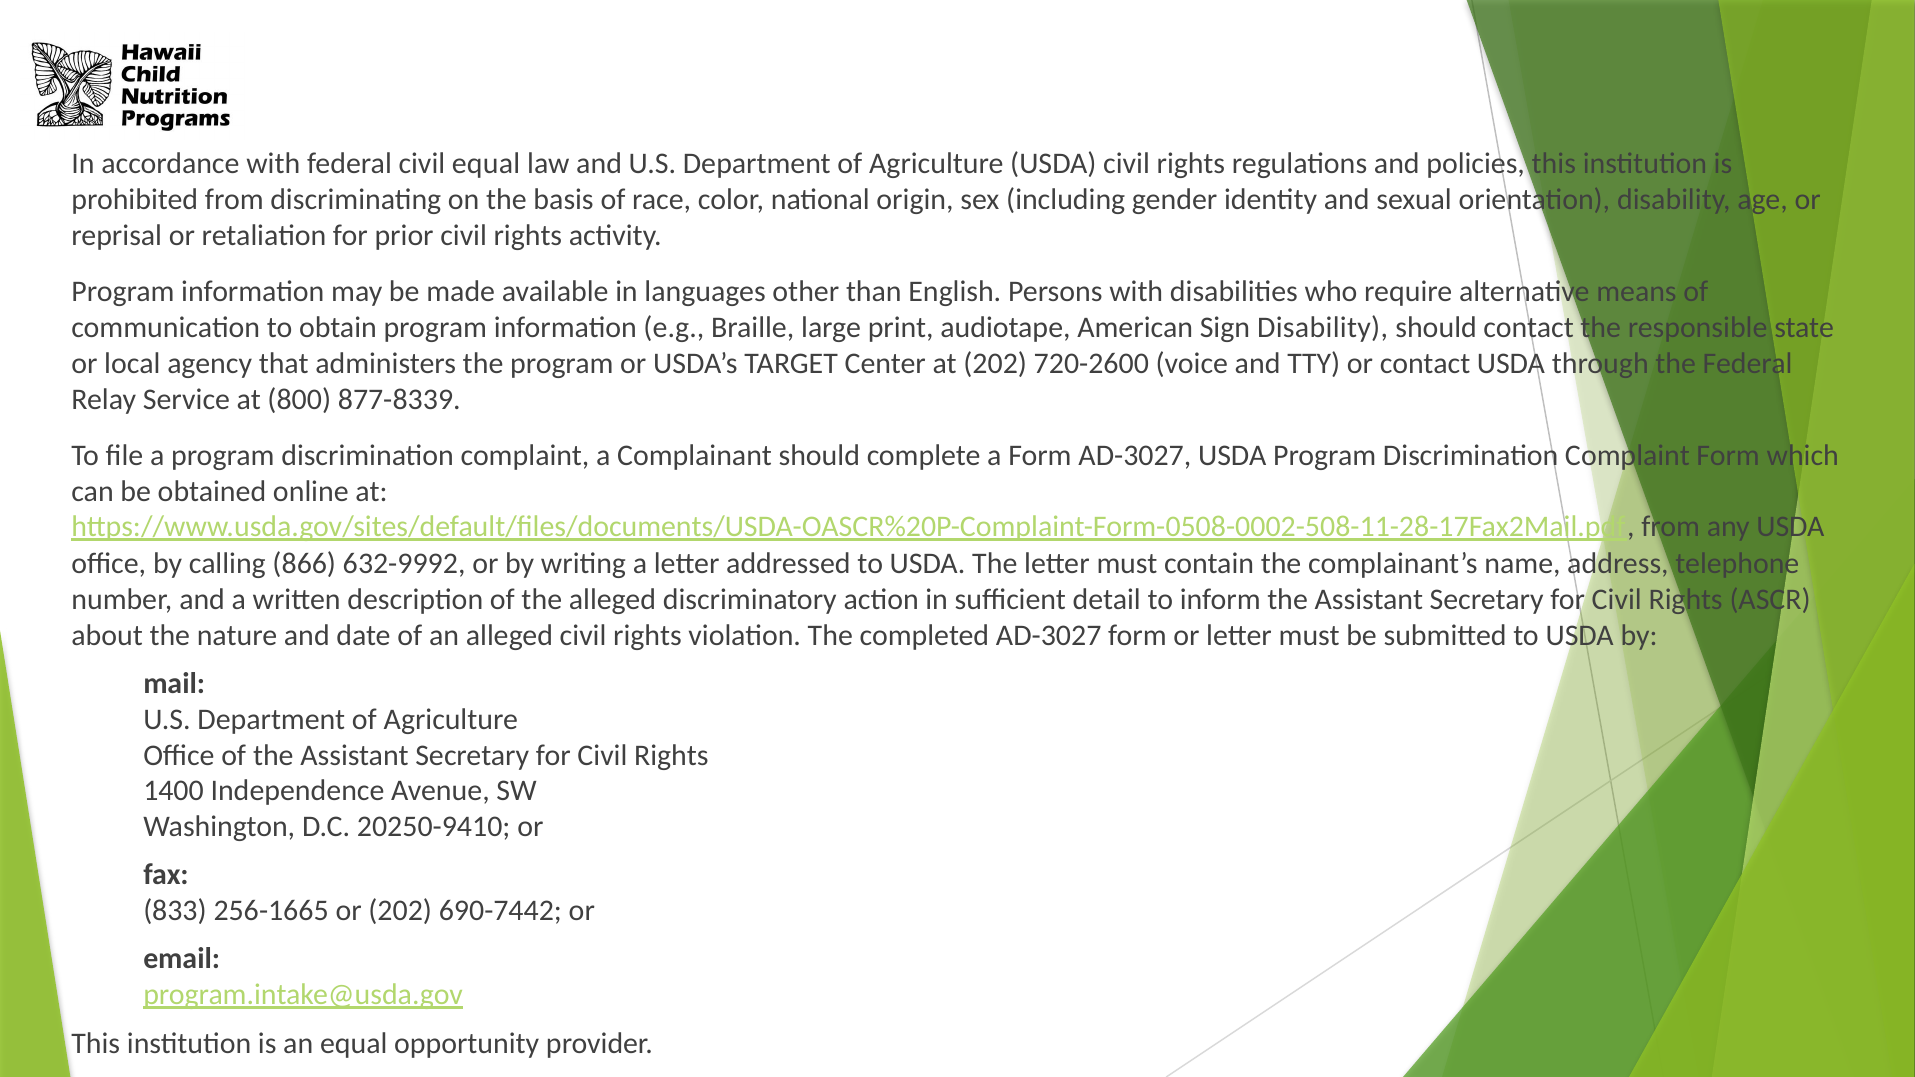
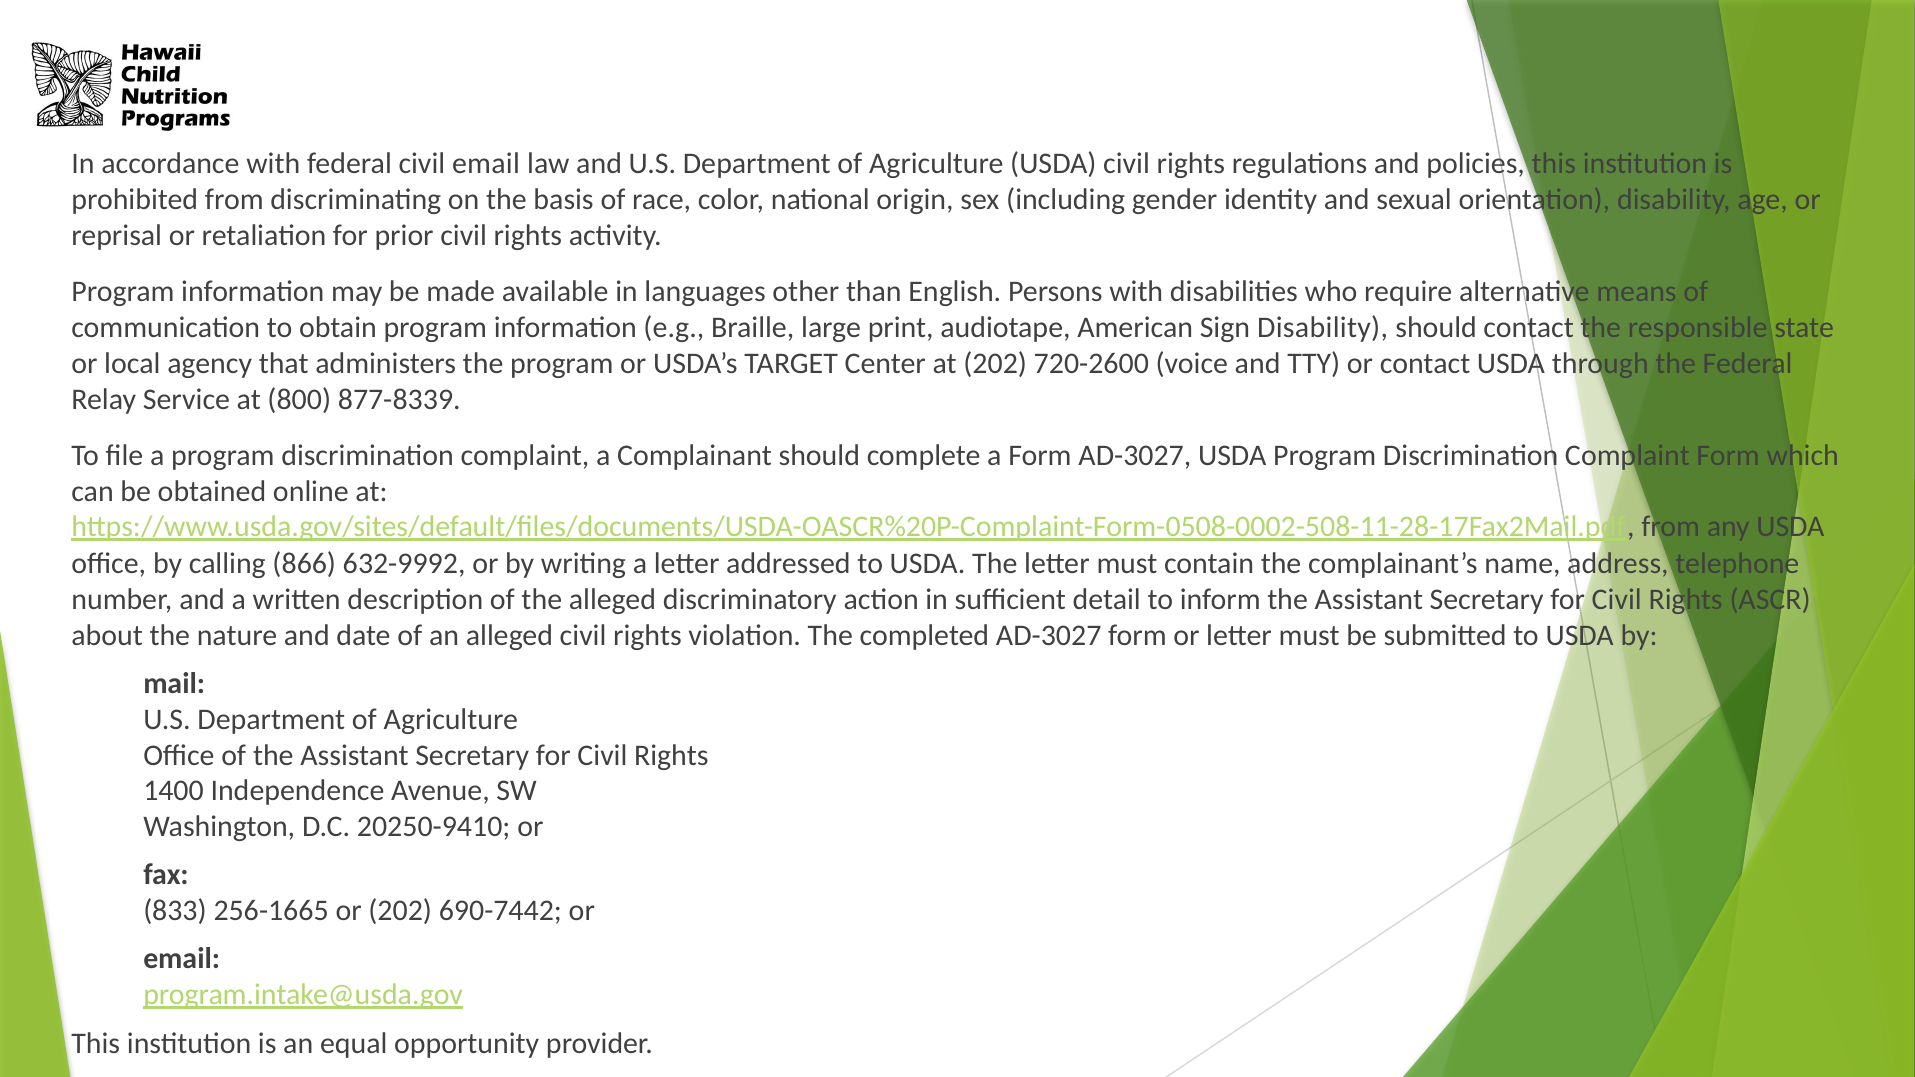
civil equal: equal -> email
